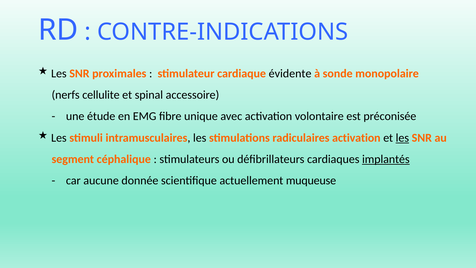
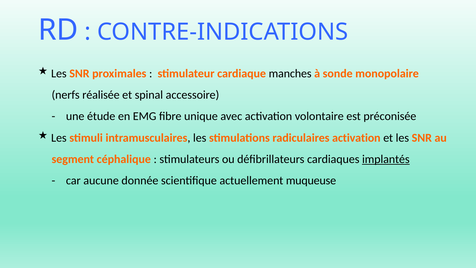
évidente: évidente -> manches
cellulite: cellulite -> réalisée
les at (402, 138) underline: present -> none
